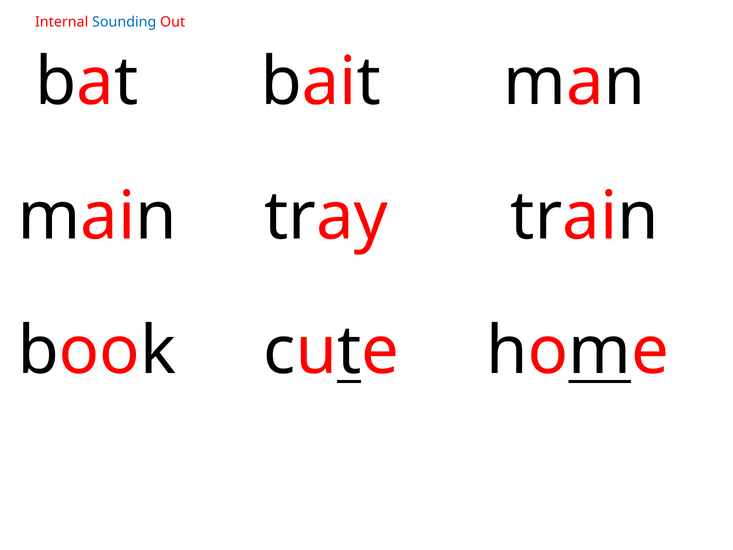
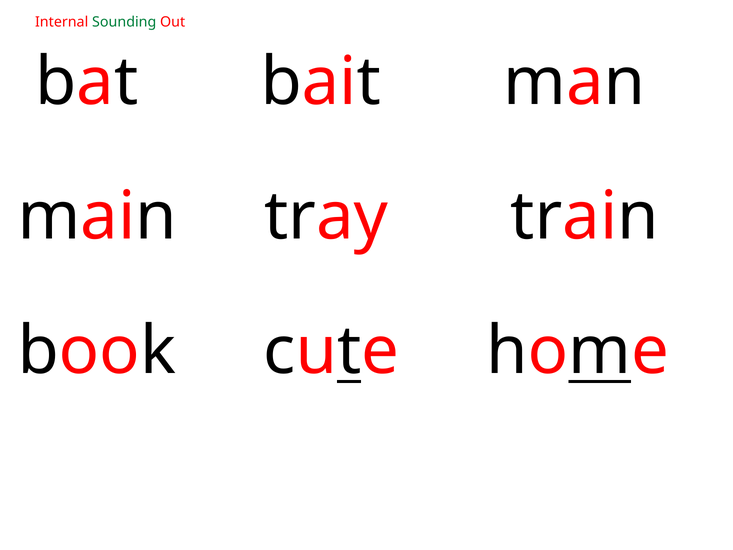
Sounding colour: blue -> green
